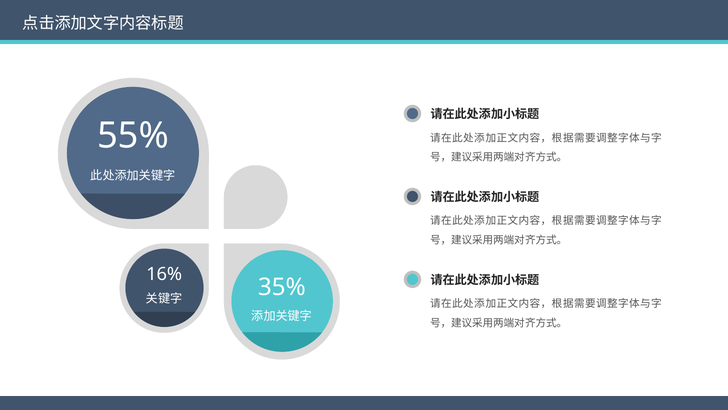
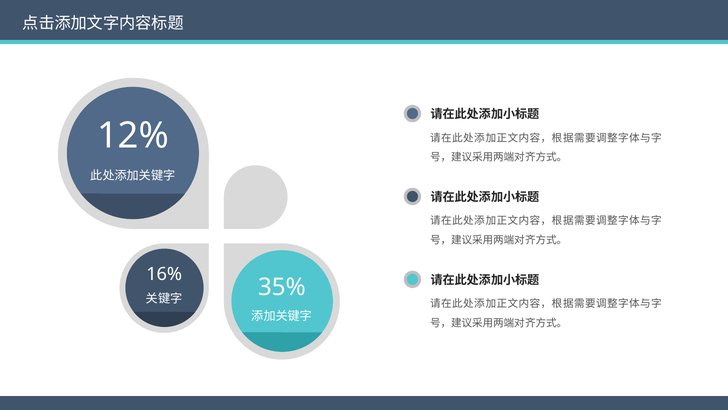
55%: 55% -> 12%
